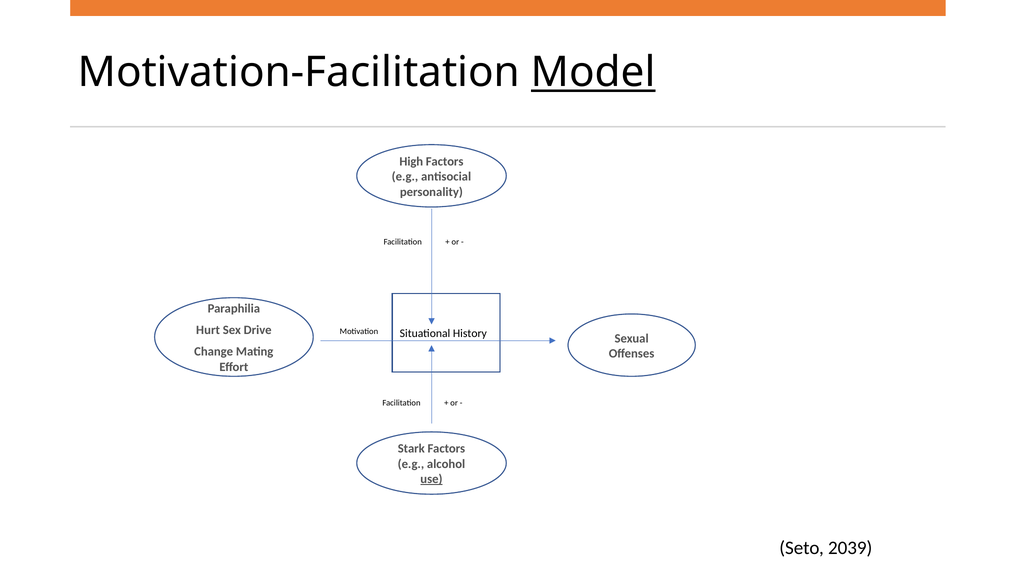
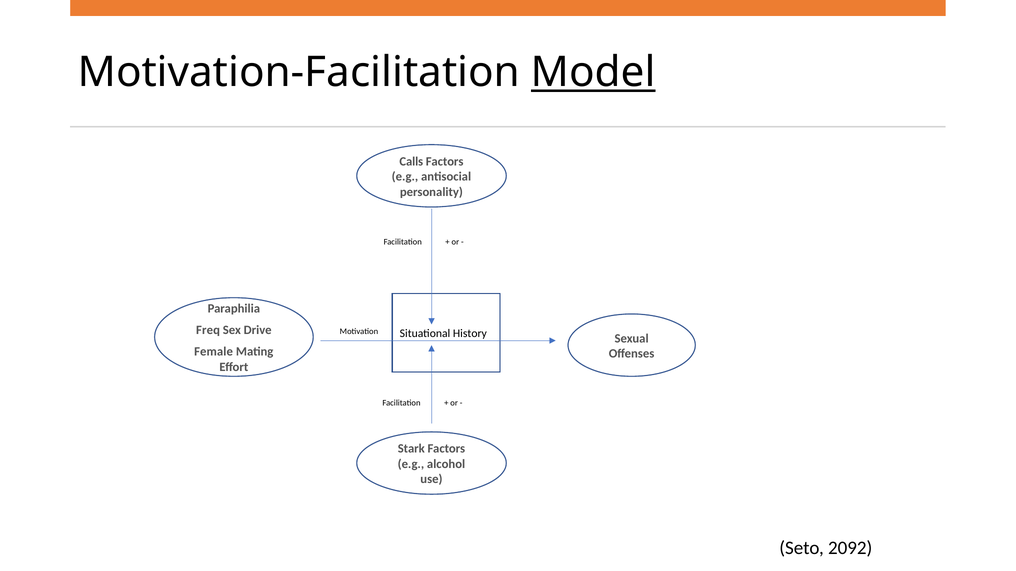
High: High -> Calls
Hurt: Hurt -> Freq
Change: Change -> Female
use underline: present -> none
2039: 2039 -> 2092
